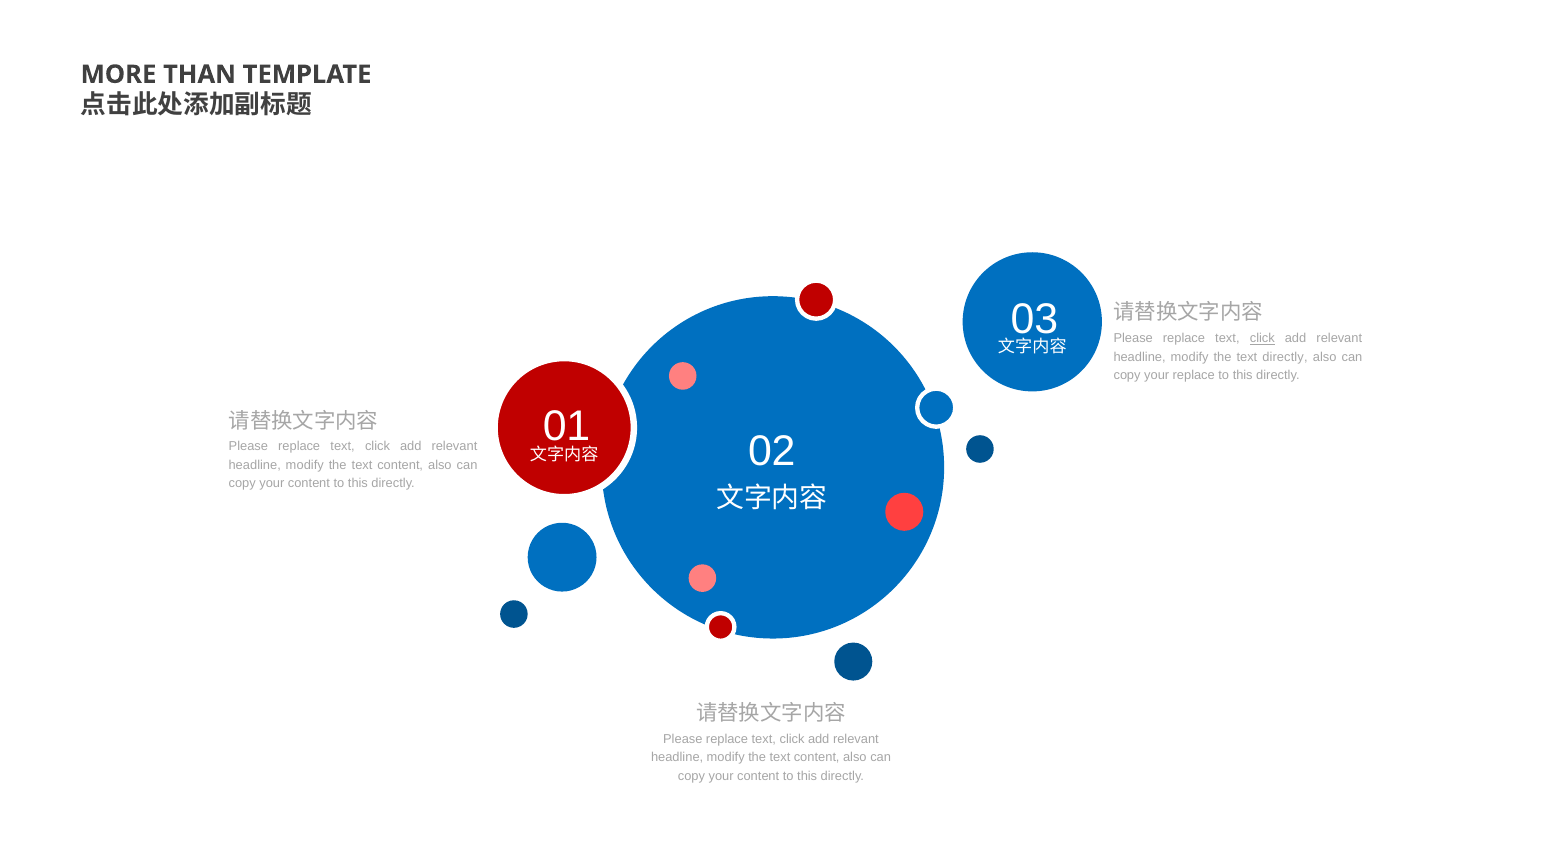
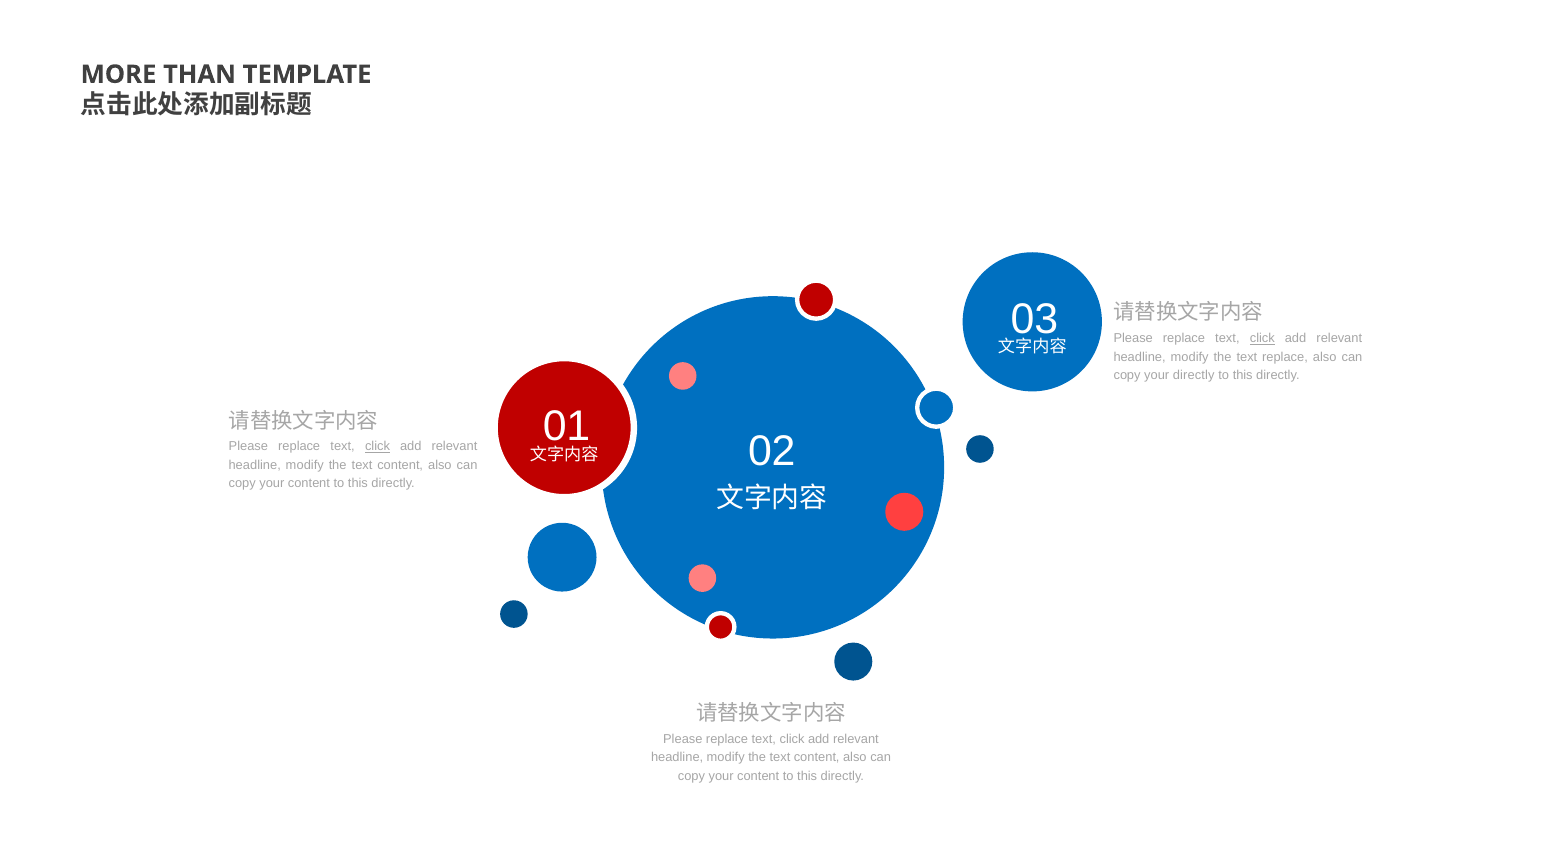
text directly: directly -> replace
your replace: replace -> directly
click at (377, 447) underline: none -> present
